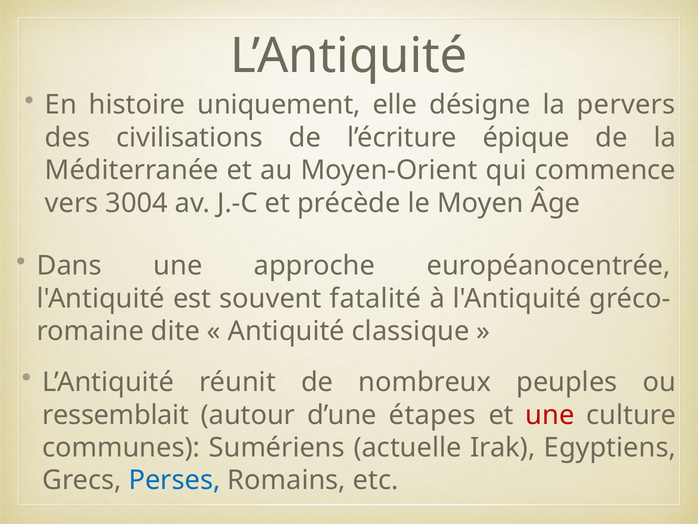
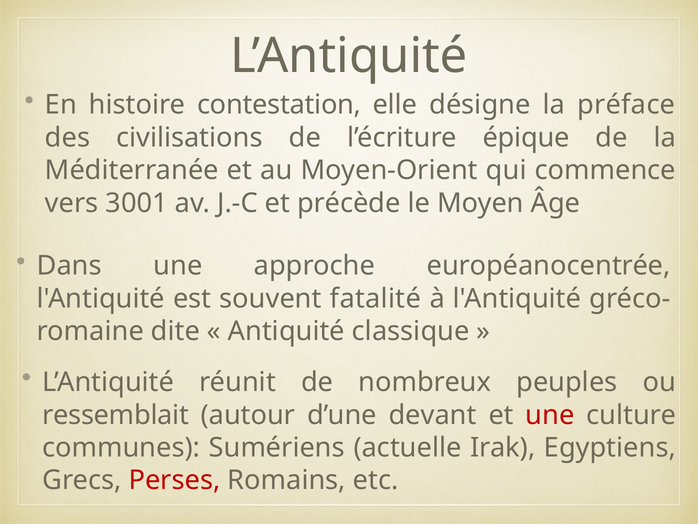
uniquement: uniquement -> contestation
pervers: pervers -> préface
3004: 3004 -> 3001
étapes: étapes -> devant
Perses colour: blue -> red
